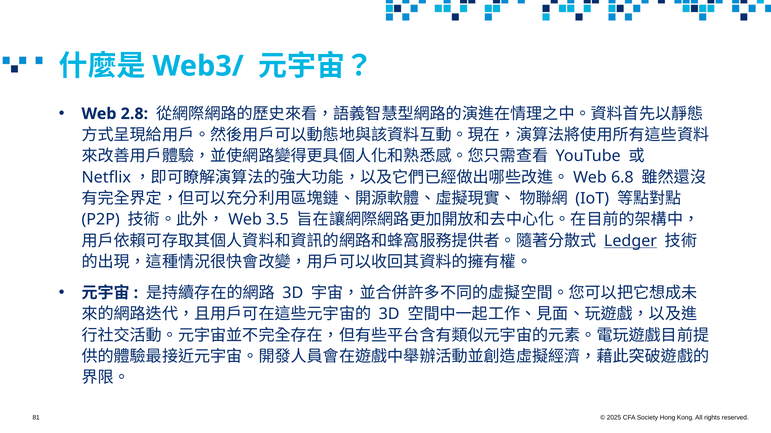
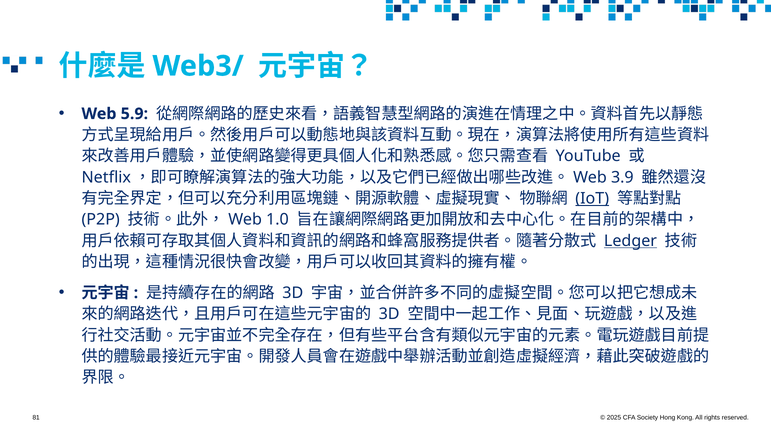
2.8: 2.8 -> 5.9
6.8: 6.8 -> 3.9
IoT underline: none -> present
3.5: 3.5 -> 1.0
